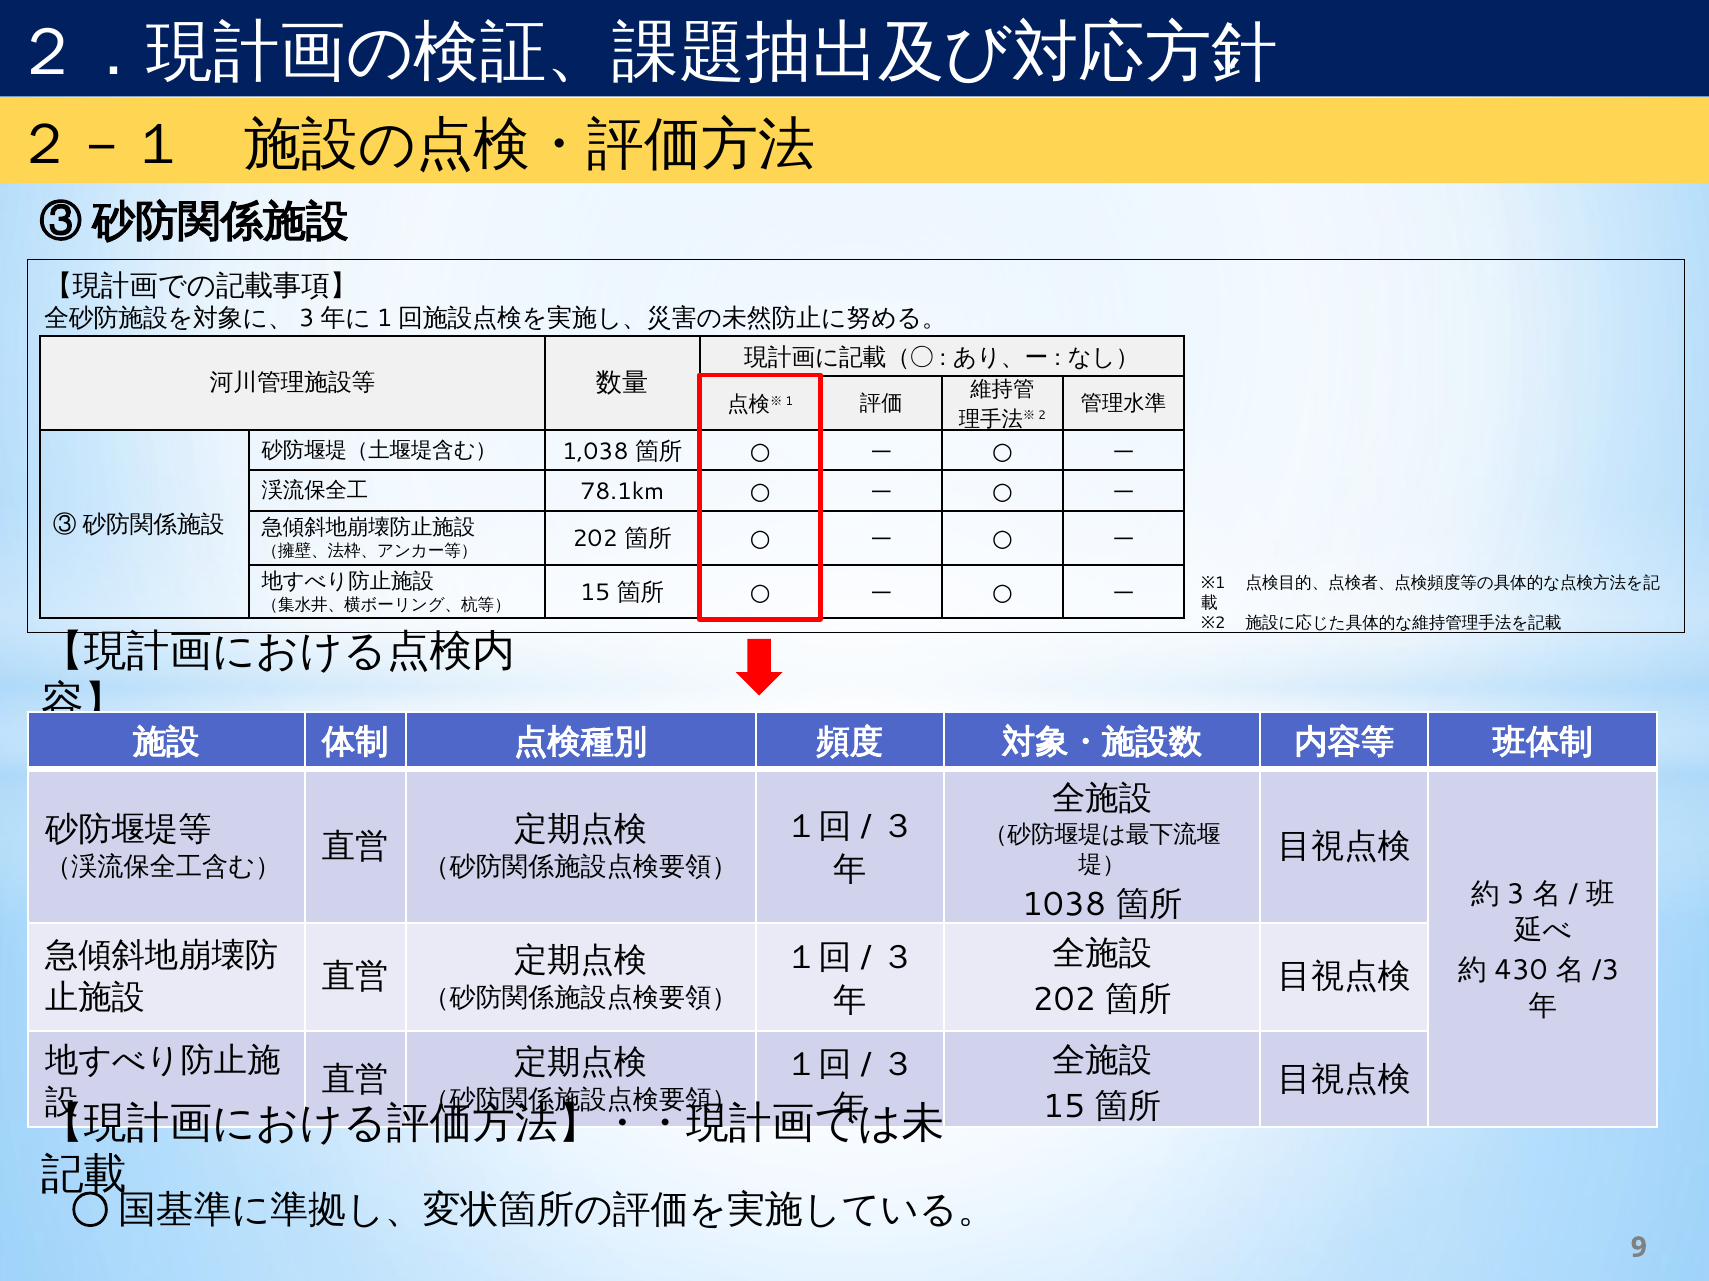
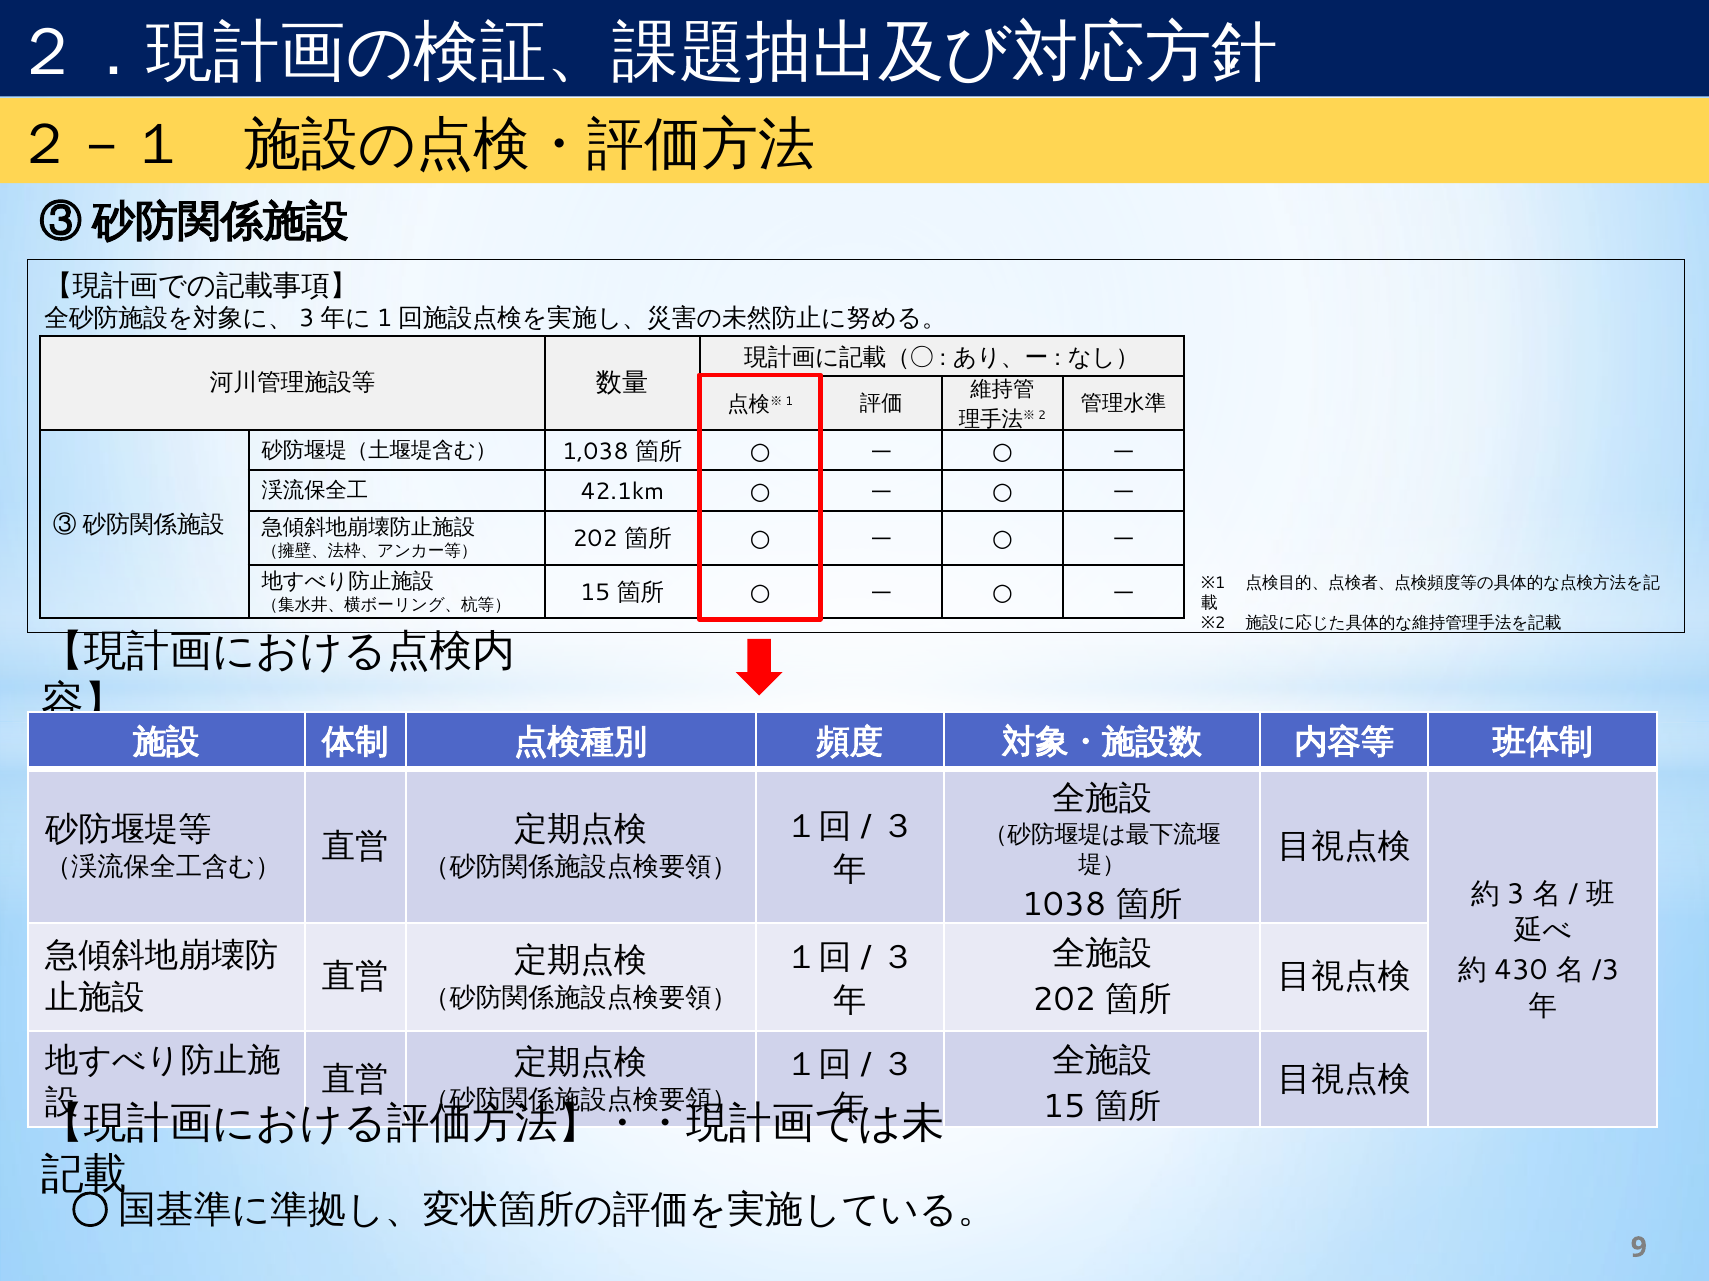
78.1km: 78.1km -> 42.1km
